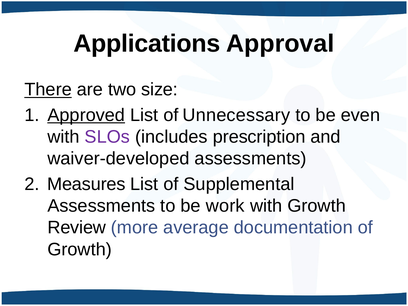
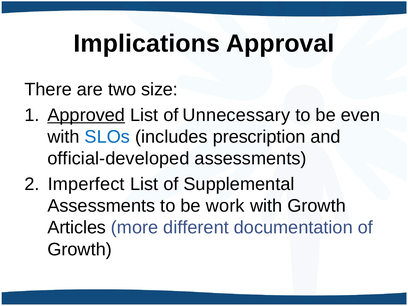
Applications: Applications -> Implications
There underline: present -> none
SLOs colour: purple -> blue
waiver-developed: waiver-developed -> official-developed
Measures: Measures -> Imperfect
Review: Review -> Articles
average: average -> different
